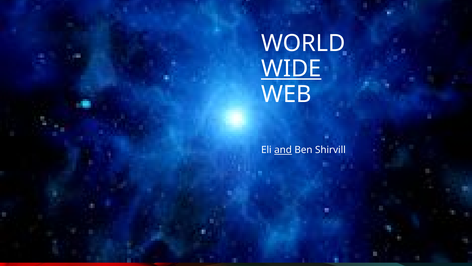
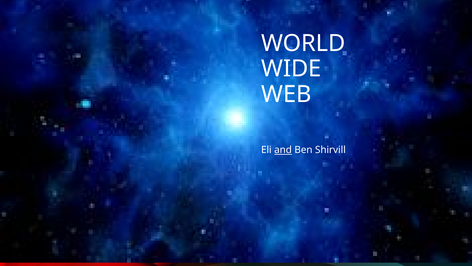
WIDE underline: present -> none
